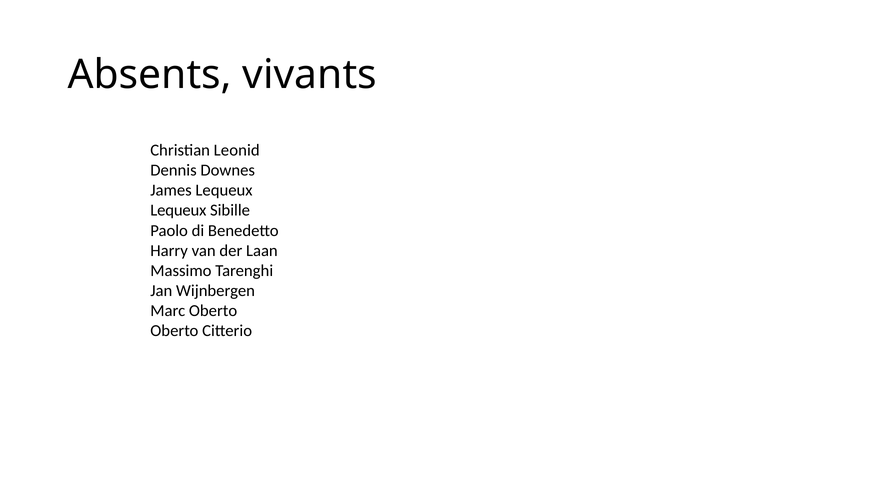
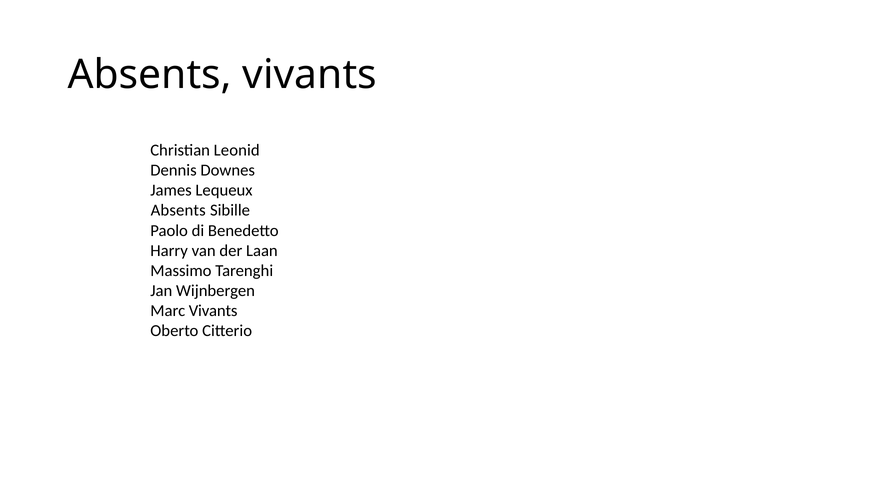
Lequeux at (178, 210): Lequeux -> Absents
Marc Oberto: Oberto -> Vivants
